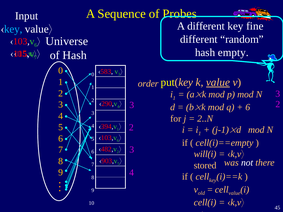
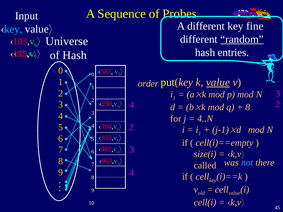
random underline: none -> present
empty: empty -> entries
3 at (132, 105): 3 -> 4
6 at (248, 107): 6 -> 8
2..N: 2..N -> 4..N
will(i: will(i -> size(i
not colour: white -> light blue
stored: stored -> called
